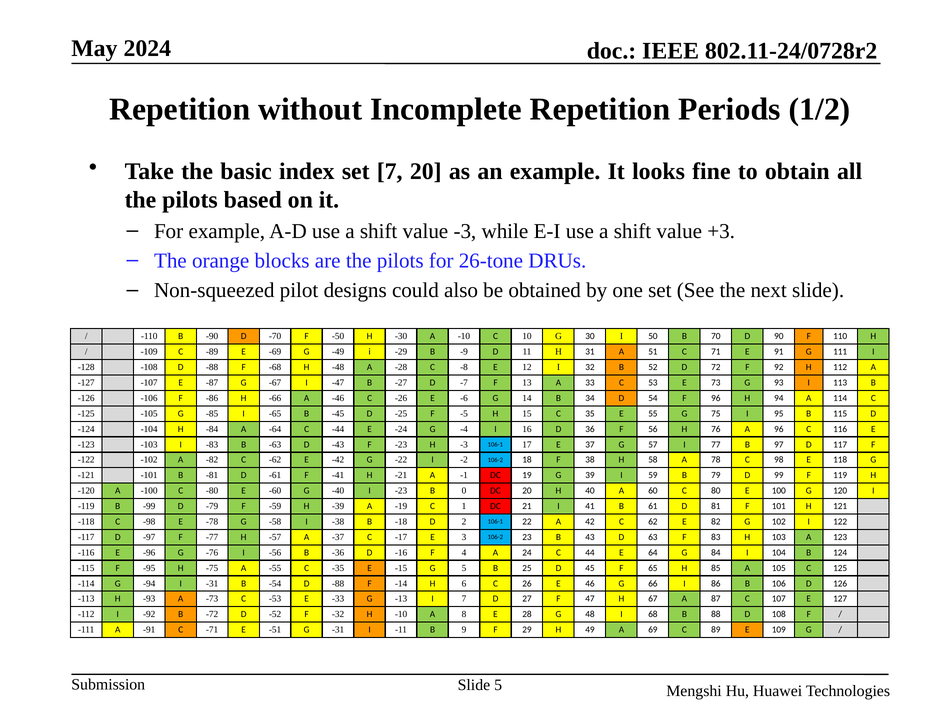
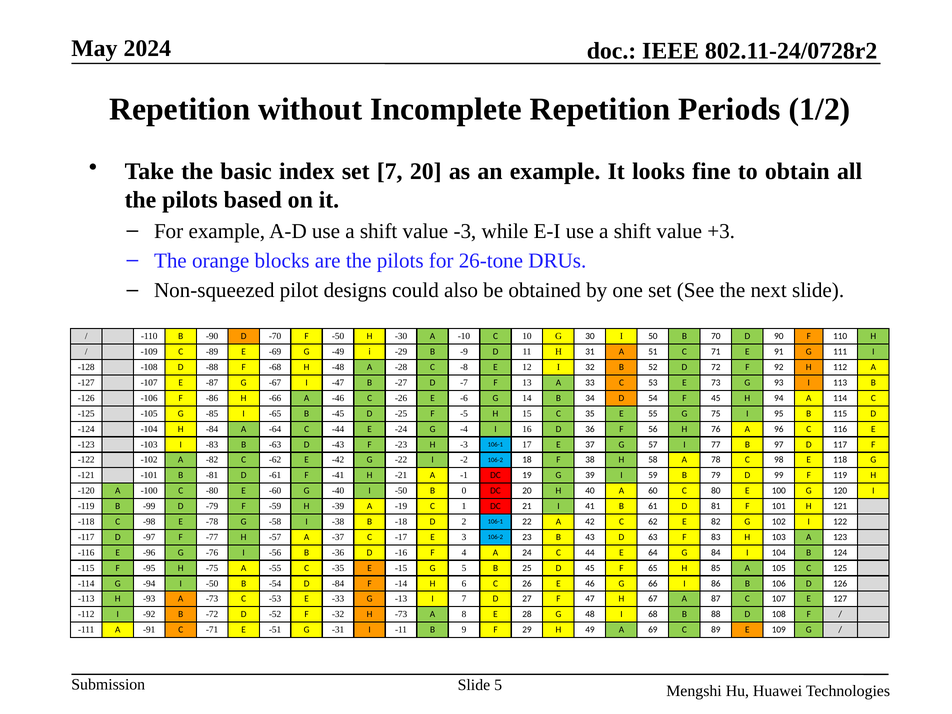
F 96: 96 -> 45
-40 I -23: -23 -> -50
-94 I -31: -31 -> -50
-54 D -88: -88 -> -84
H -10: -10 -> -73
